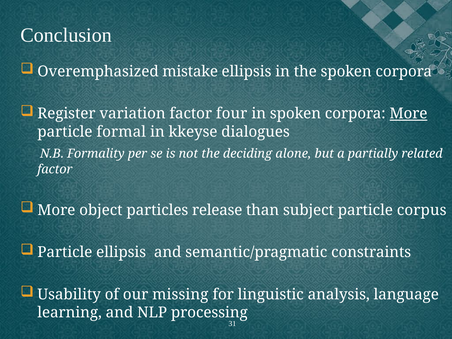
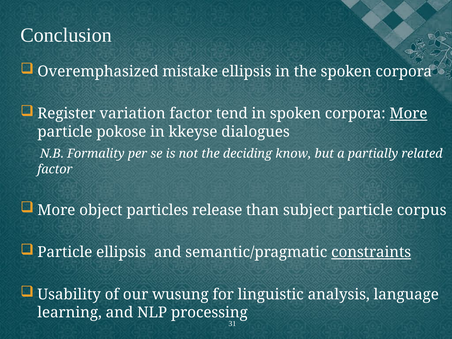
four: four -> tend
formal: formal -> pokose
alone: alone -> know
constraints underline: none -> present
missing: missing -> wusung
